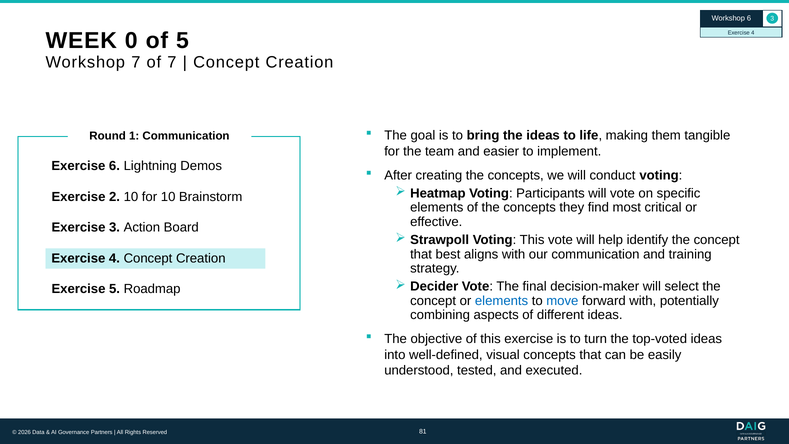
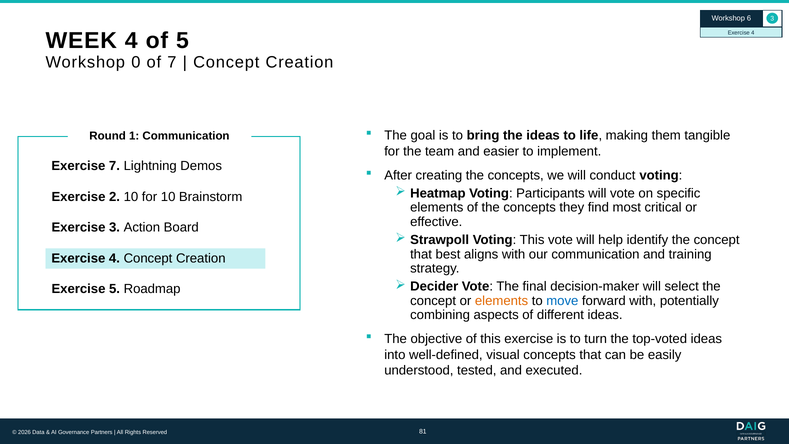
WEEK 0: 0 -> 4
Workshop 7: 7 -> 0
Exercise 6: 6 -> 7
elements at (502, 301) colour: blue -> orange
